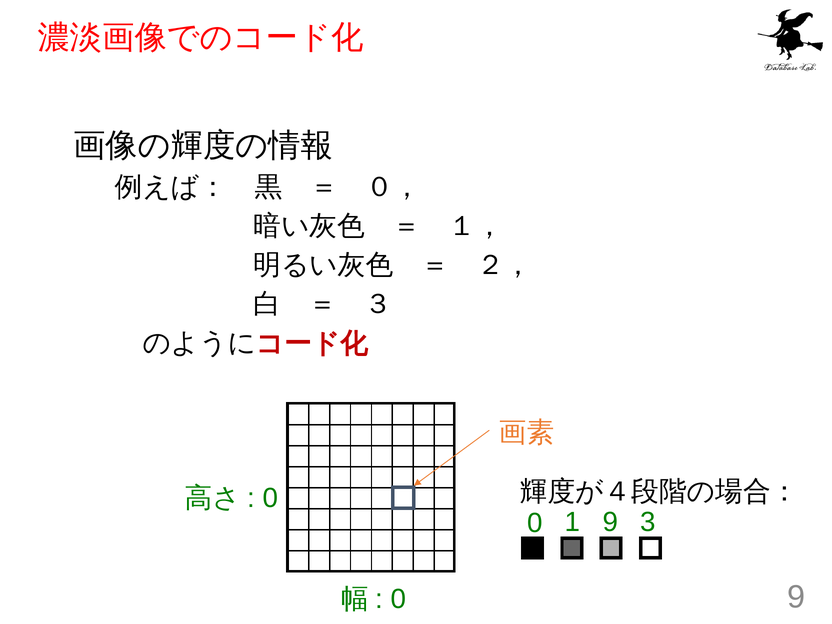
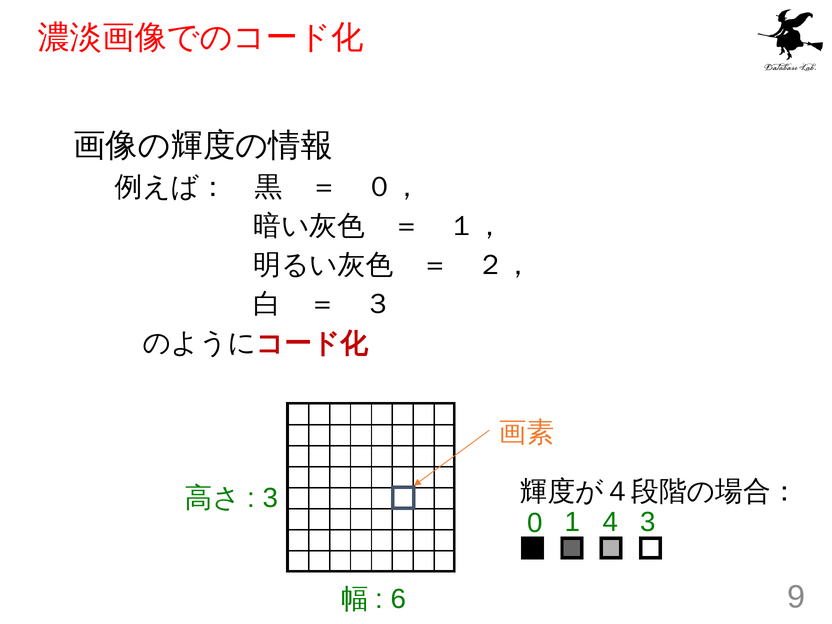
0 at (270, 498): 0 -> 3
1 9: 9 -> 4
0 at (398, 599): 0 -> 6
